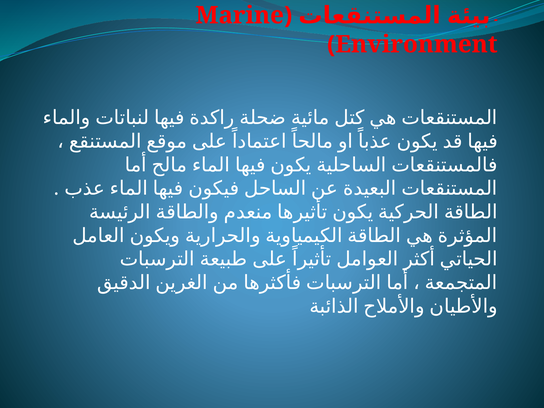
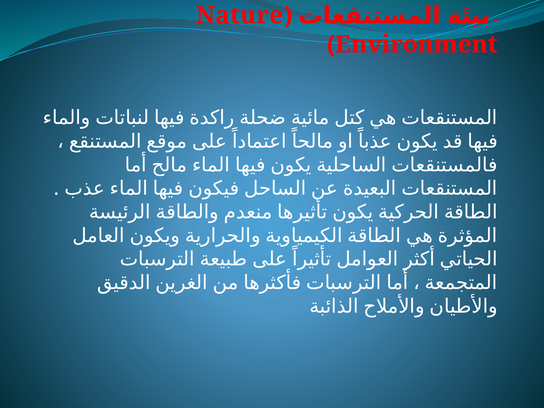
Marine: Marine -> Nature
